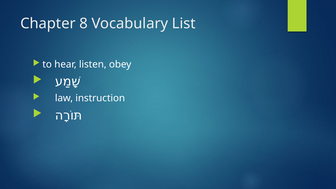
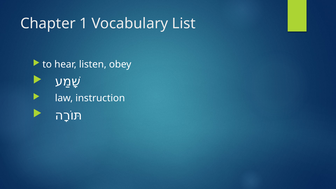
8: 8 -> 1
